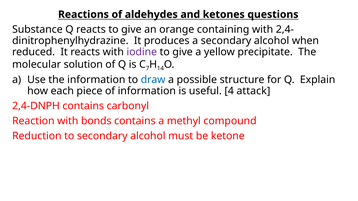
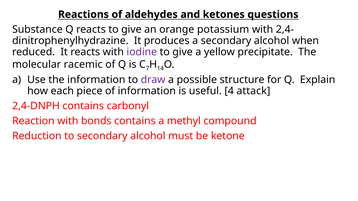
containing: containing -> potassium
solution: solution -> racemic
draw colour: blue -> purple
